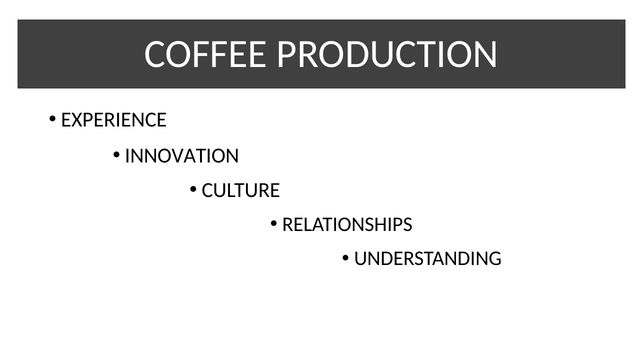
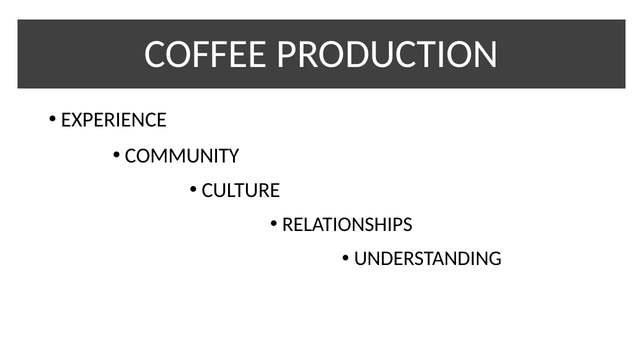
INNOVATION: INNOVATION -> COMMUNITY
